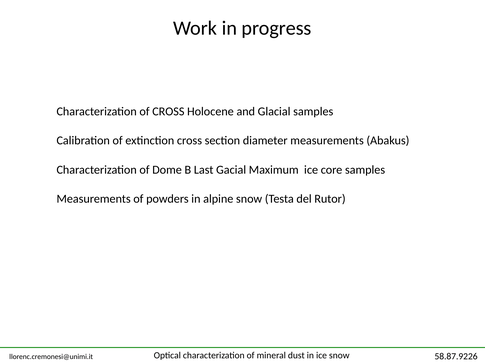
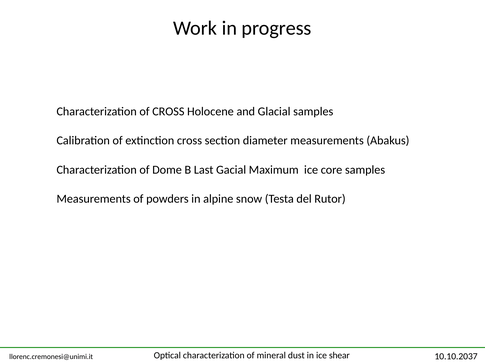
ice snow: snow -> shear
58.87.9226: 58.87.9226 -> 10.10.2037
